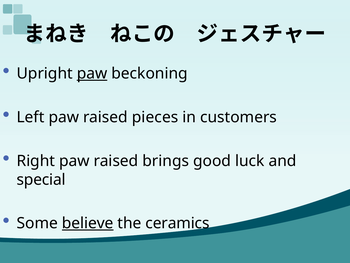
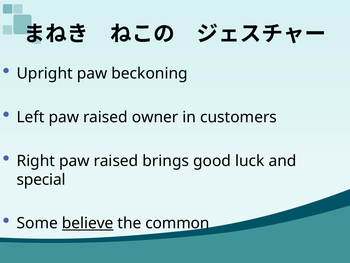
paw at (92, 73) underline: present -> none
pieces: pieces -> owner
ceramics: ceramics -> common
